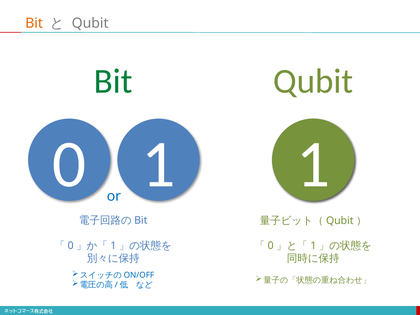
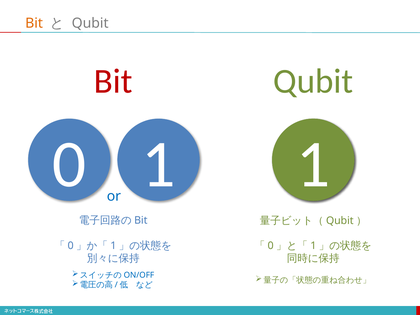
Bit at (113, 81) colour: green -> red
